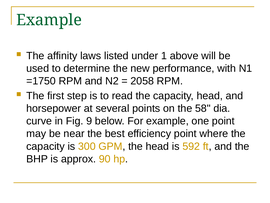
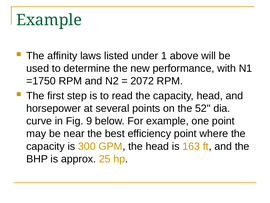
2058: 2058 -> 2072
58: 58 -> 52
592: 592 -> 163
90: 90 -> 25
